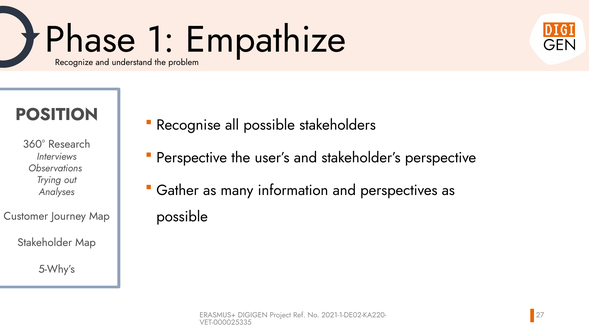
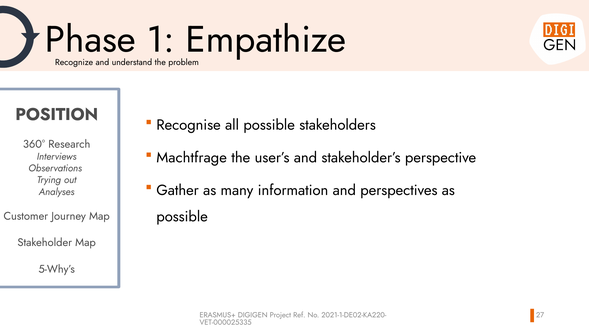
Perspective at (192, 158): Perspective -> Machtfrage
